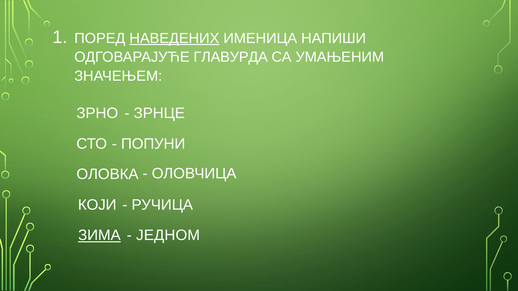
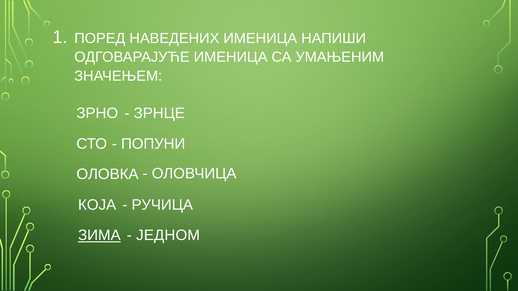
НАВЕДЕНИХ underline: present -> none
ОДГОВАРАЈУЋЕ ГЛАВУРДА: ГЛАВУРДА -> ИМЕНИЦА
КОЈИ: КОЈИ -> КОЈА
